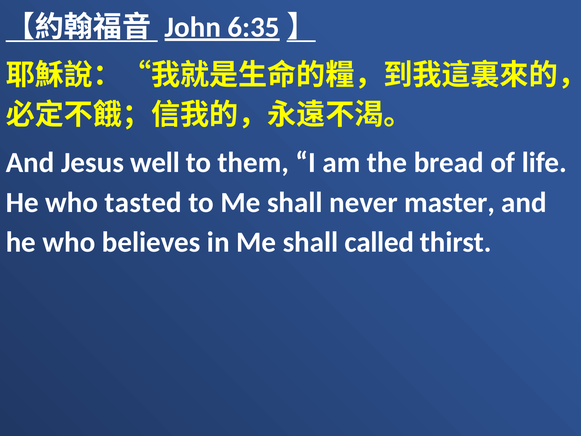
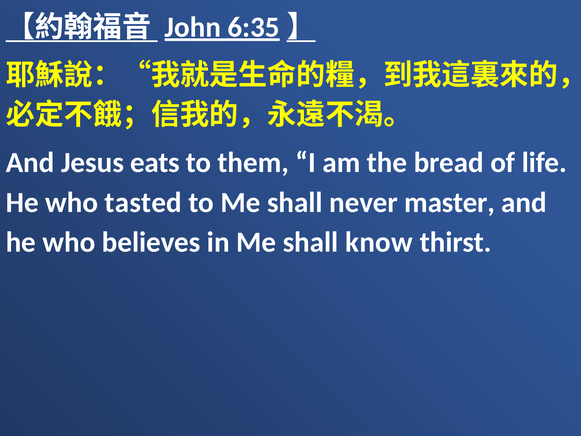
well: well -> eats
called: called -> know
